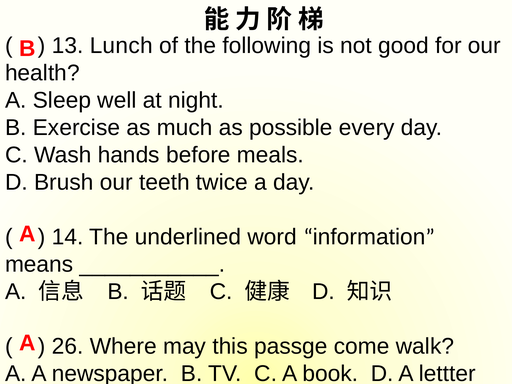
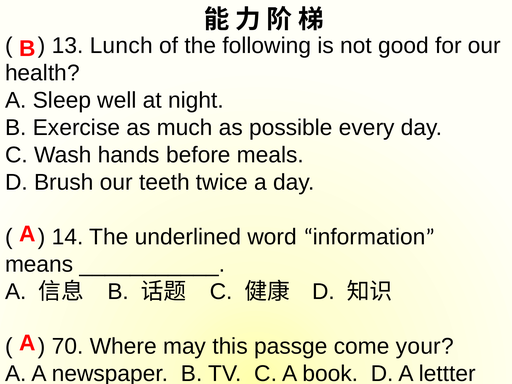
26: 26 -> 70
walk: walk -> your
